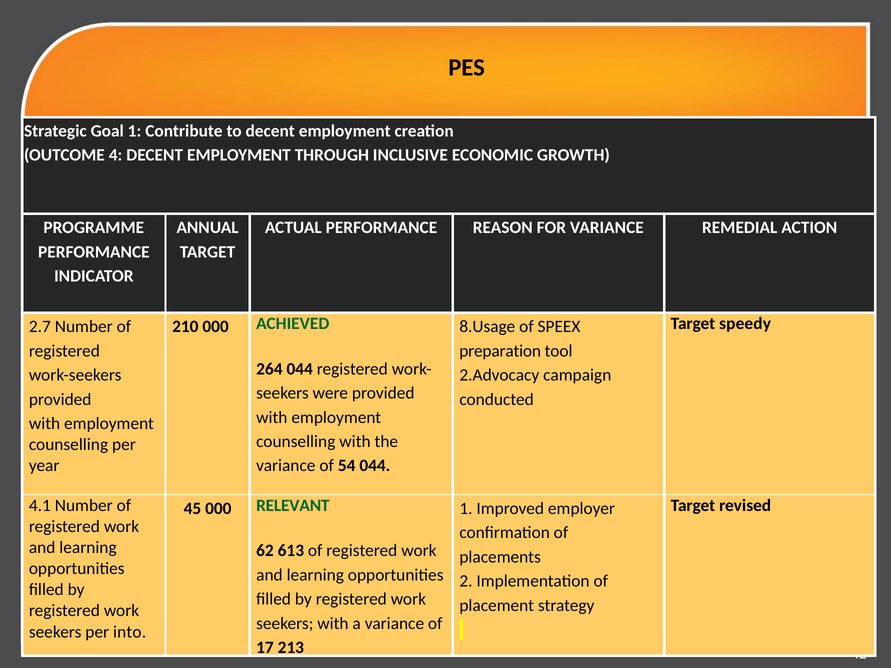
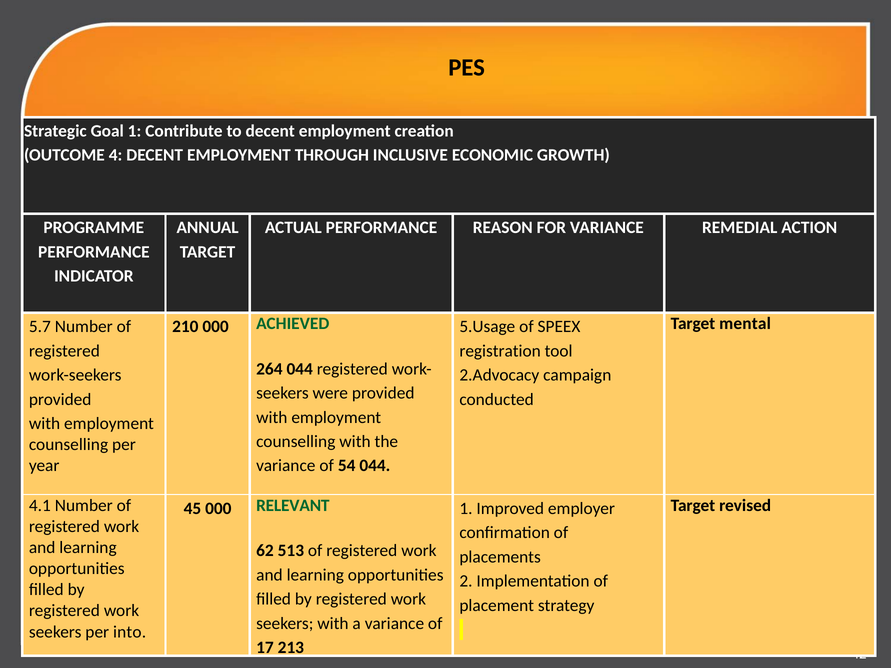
speedy: speedy -> mental
2.7: 2.7 -> 5.7
8.Usage: 8.Usage -> 5.Usage
preparation: preparation -> registration
613: 613 -> 513
